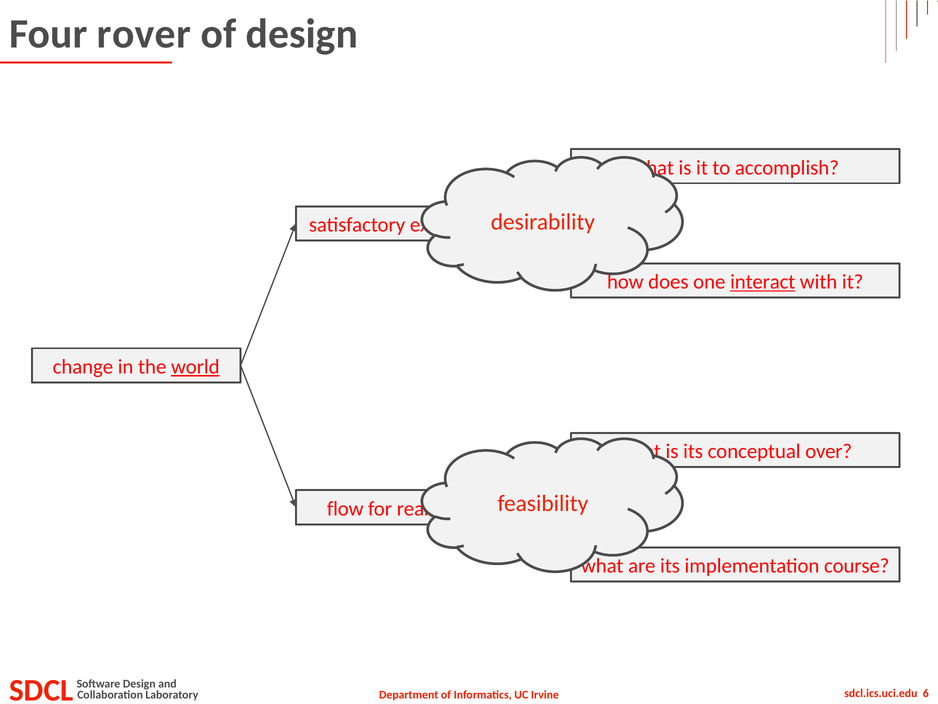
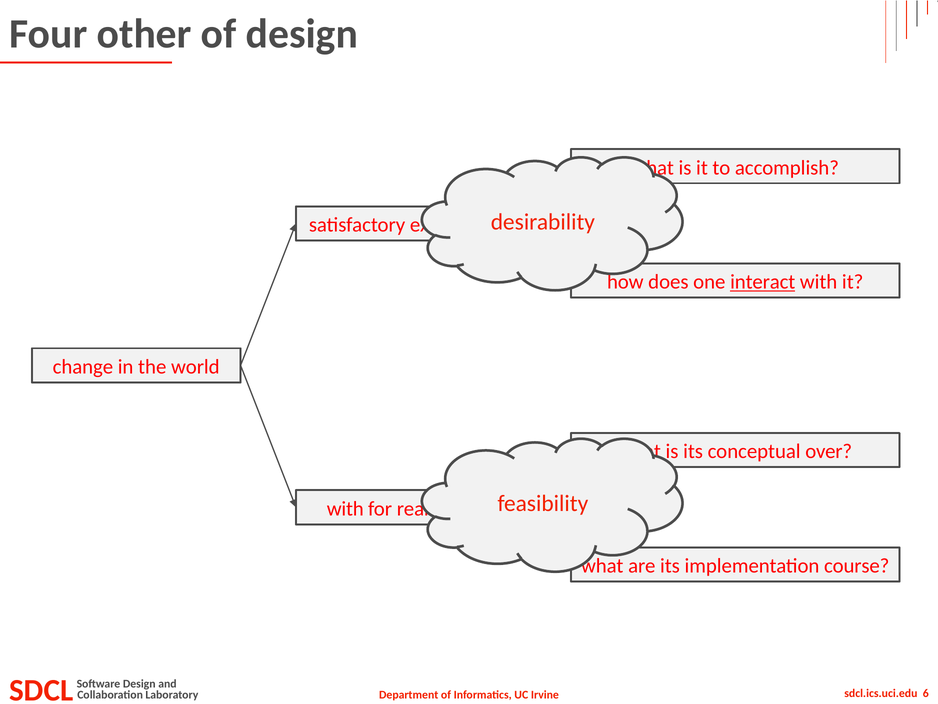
rover: rover -> other
world underline: present -> none
flow at (345, 508): flow -> with
